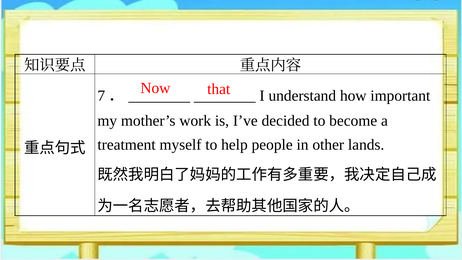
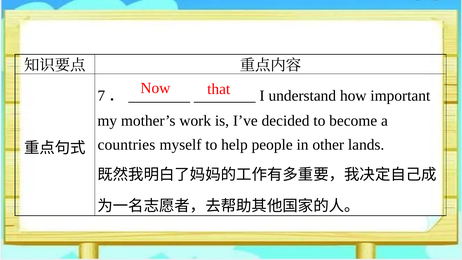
treatment: treatment -> countries
